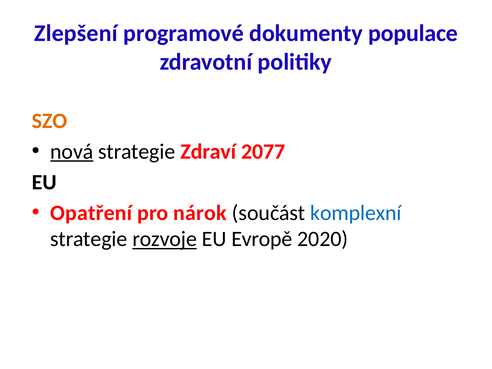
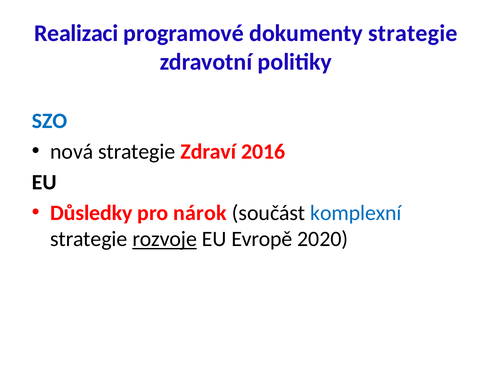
Zlepšení: Zlepšení -> Realizaci
dokumenty populace: populace -> strategie
SZO colour: orange -> blue
nová underline: present -> none
2077: 2077 -> 2016
Opatření: Opatření -> Důsledky
